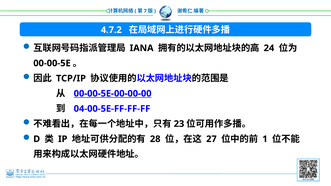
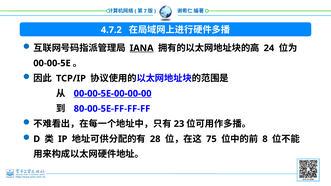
IANA underline: none -> present
04-00-5E-FF-FF-FF: 04-00-5E-FF-FF-FF -> 80-00-5E-FF-FF-FF
27: 27 -> 75
1: 1 -> 8
